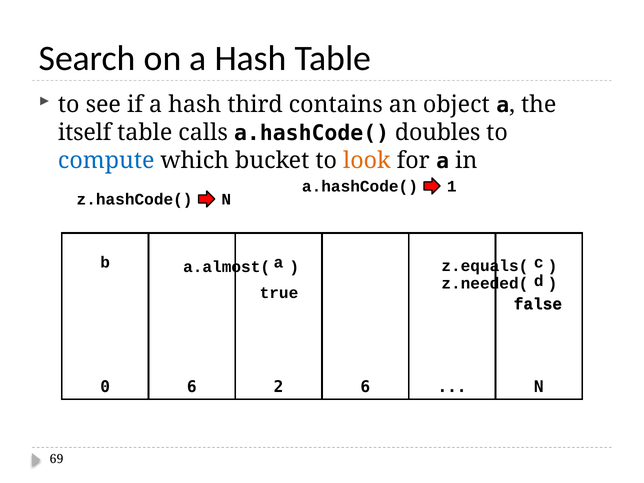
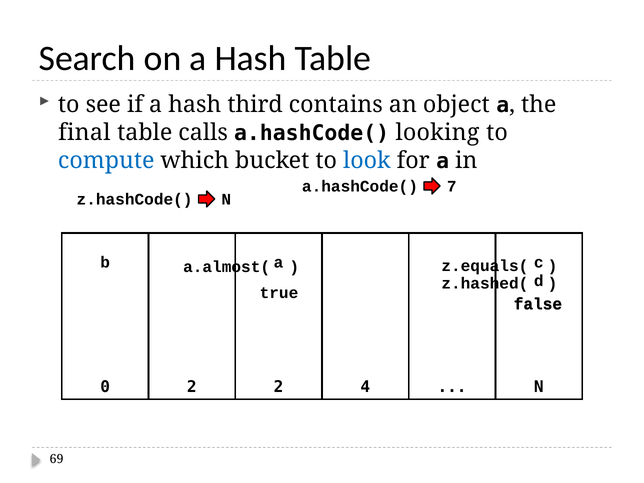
itself: itself -> final
doubles: doubles -> looking
look colour: orange -> blue
1: 1 -> 7
z.needed(: z.needed( -> z.hashed(
0 6: 6 -> 2
2 6: 6 -> 4
